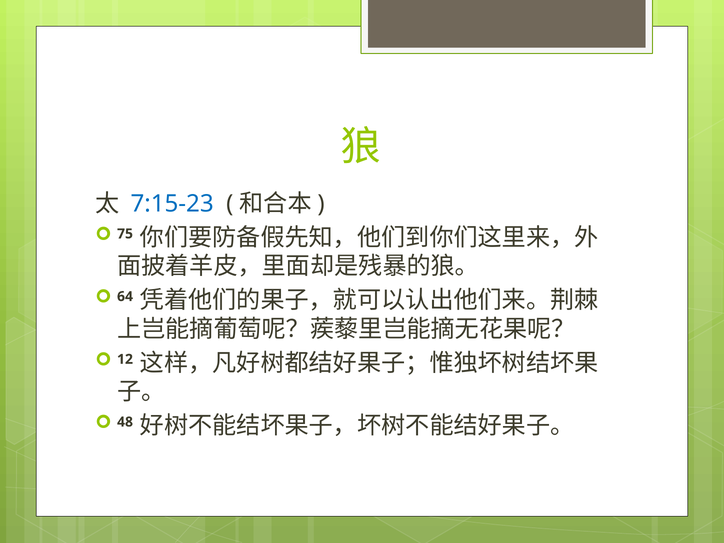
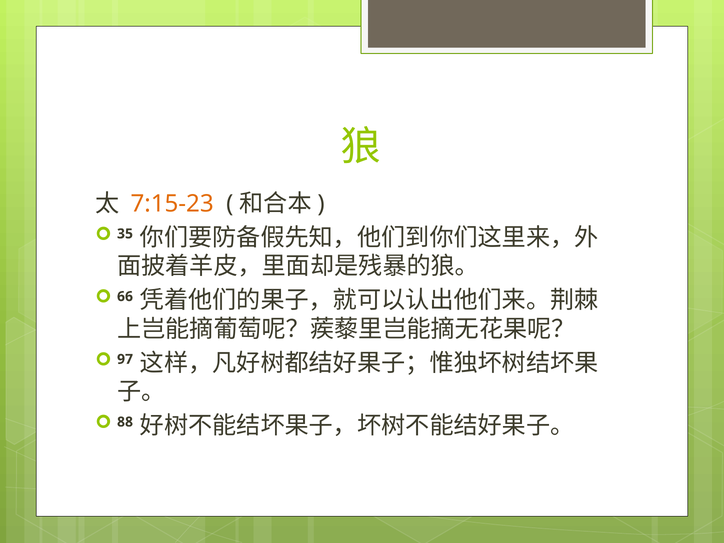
7:15-23 colour: blue -> orange
75: 75 -> 35
64: 64 -> 66
12: 12 -> 97
48: 48 -> 88
